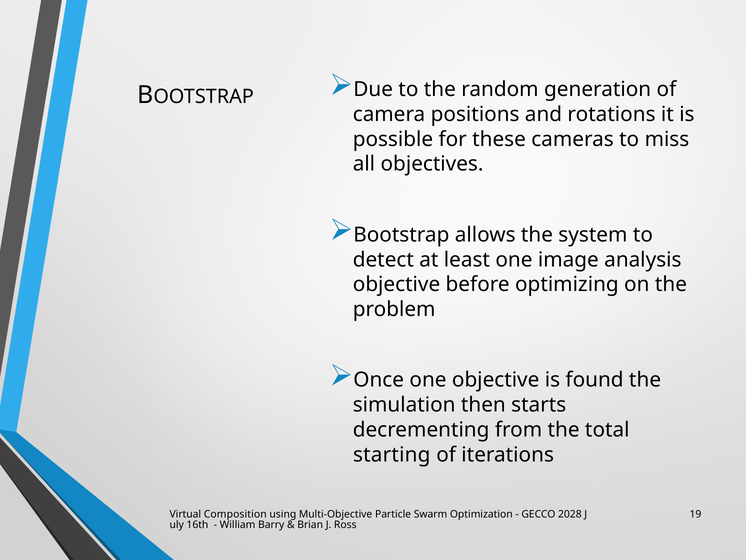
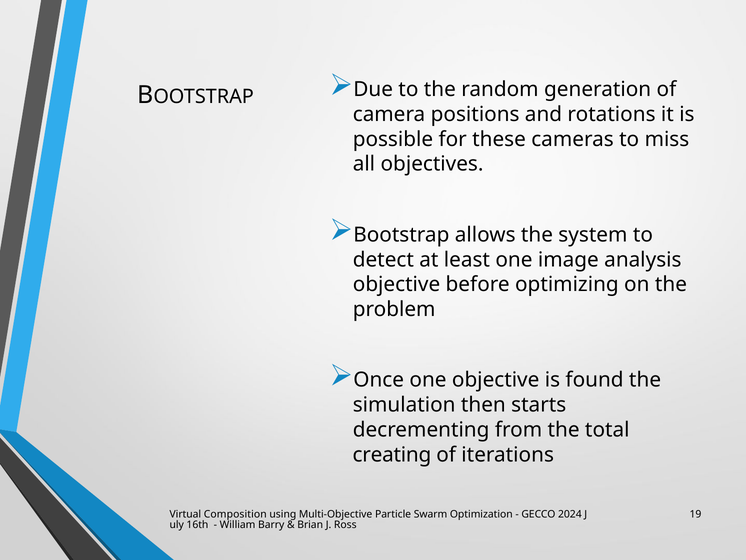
starting: starting -> creating
2028: 2028 -> 2024
